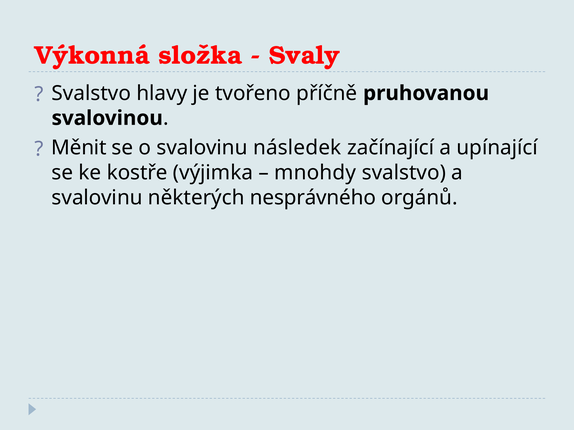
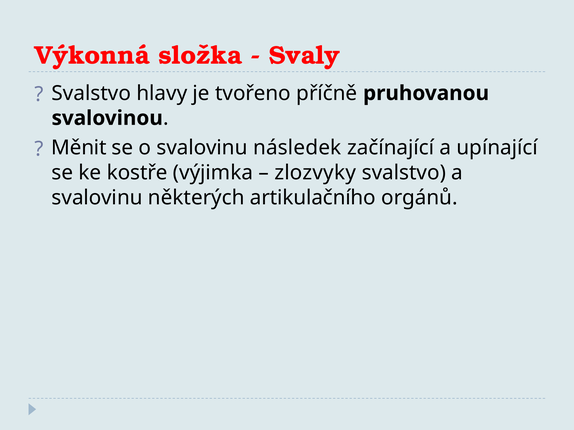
mnohdy: mnohdy -> zlozvyky
nesprávného: nesprávného -> artikulačního
